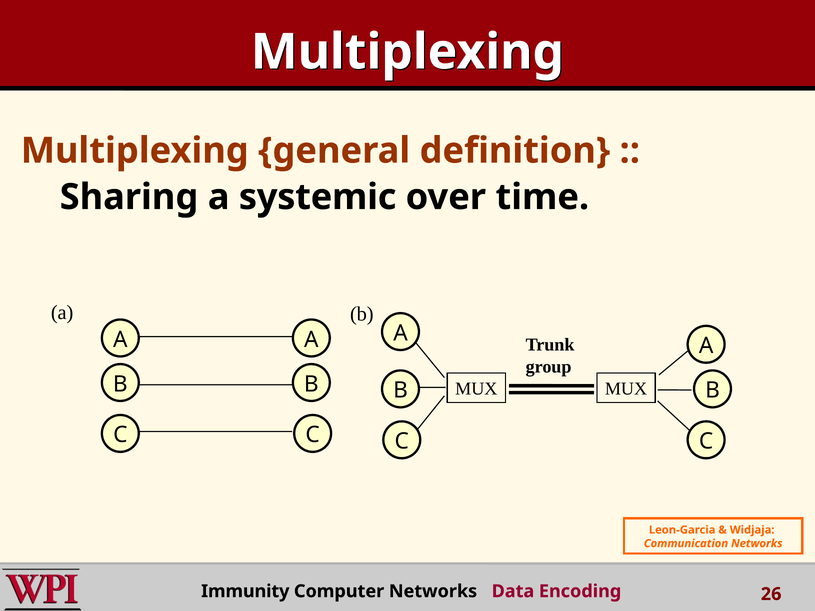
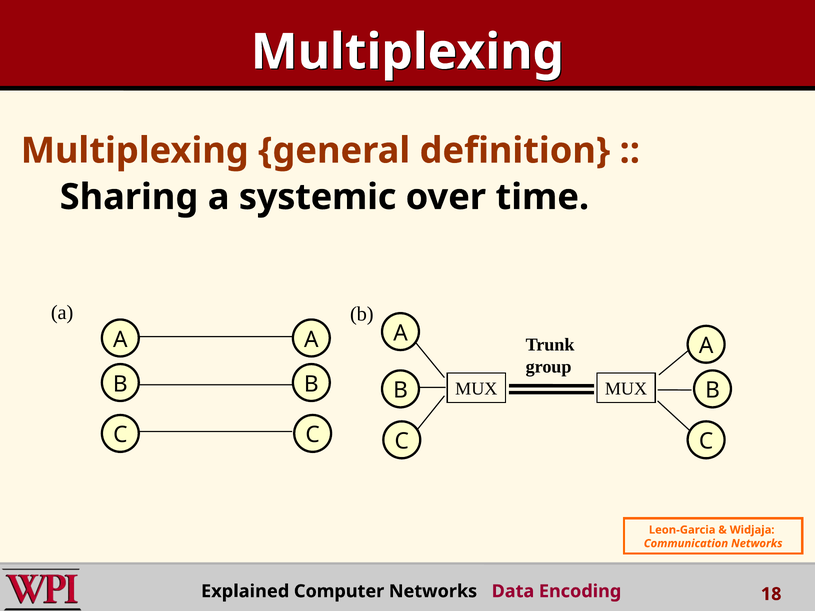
Immunity: Immunity -> Explained
26: 26 -> 18
